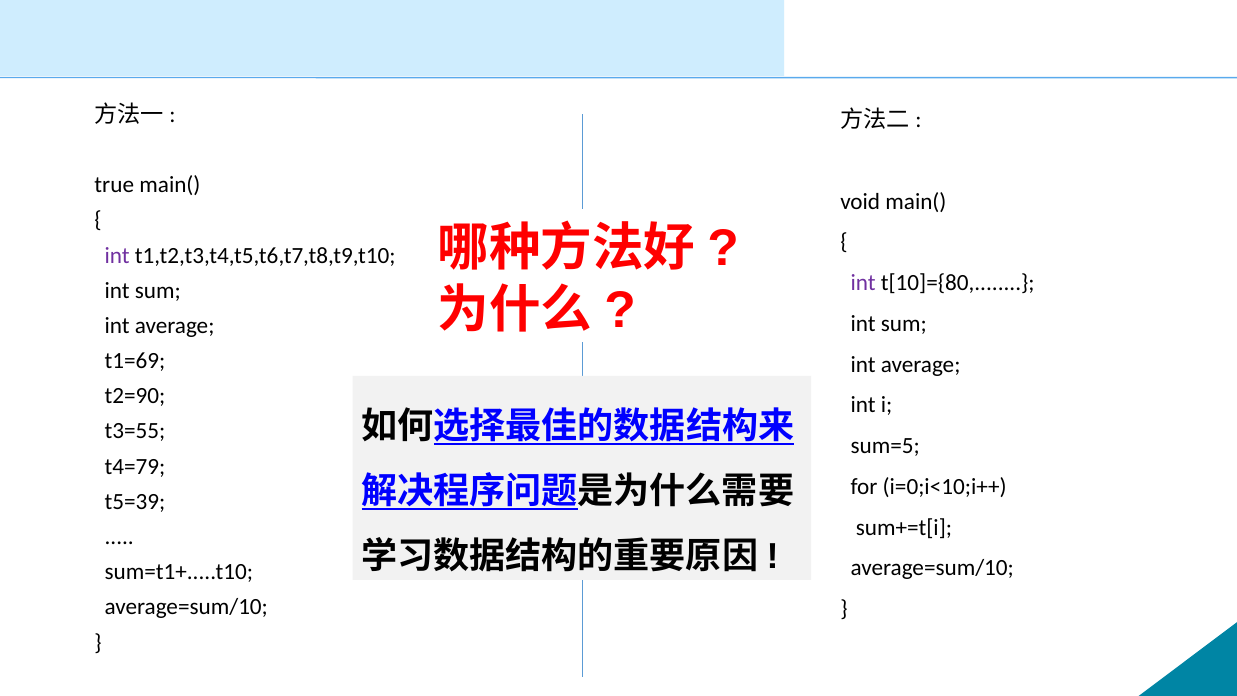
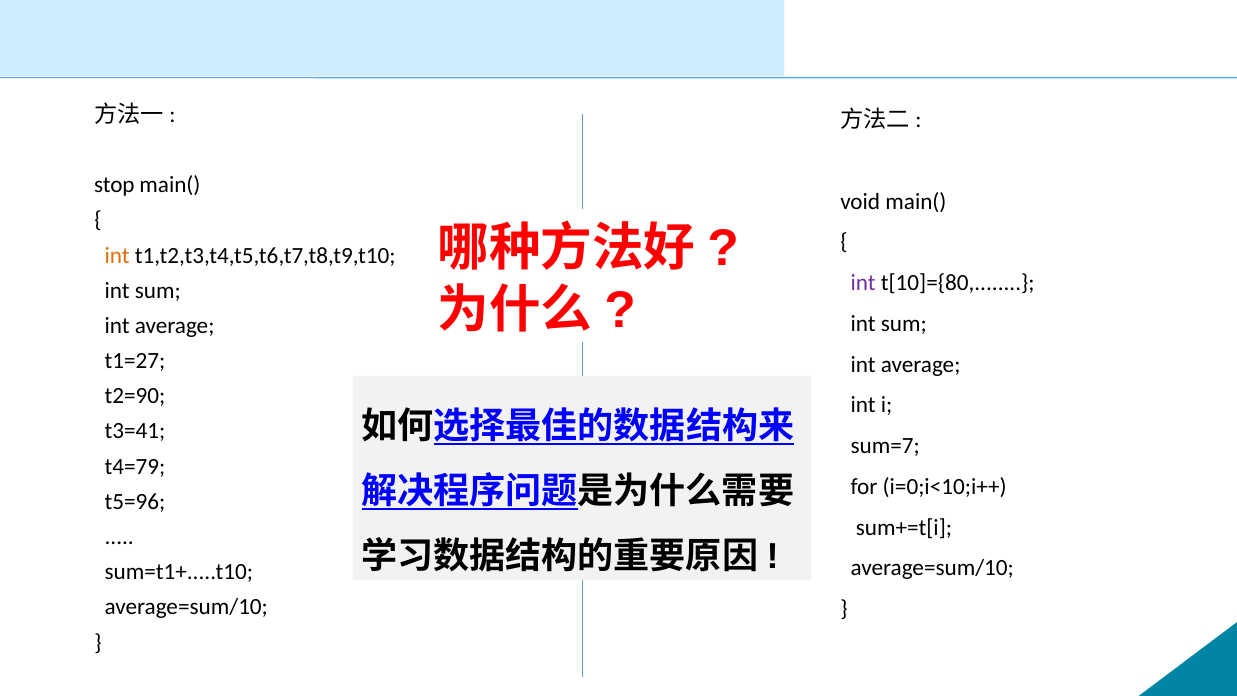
true: true -> stop
int at (117, 255) colour: purple -> orange
t1=69: t1=69 -> t1=27
t3=55: t3=55 -> t3=41
sum=5: sum=5 -> sum=7
t5=39: t5=39 -> t5=96
